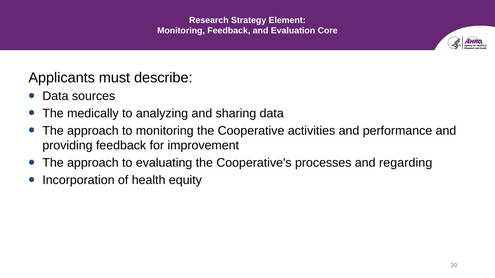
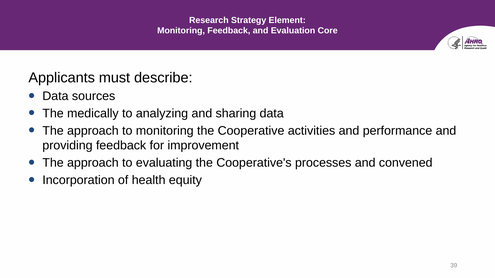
regarding: regarding -> convened
